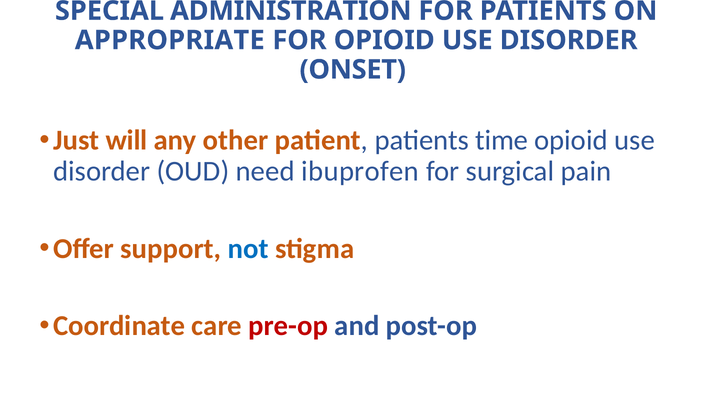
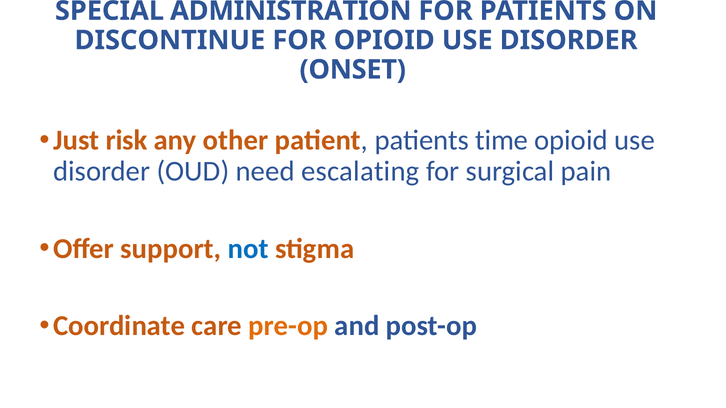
APPROPRIATE: APPROPRIATE -> DISCONTINUE
will: will -> risk
ibuprofen: ibuprofen -> escalating
pre-op colour: red -> orange
